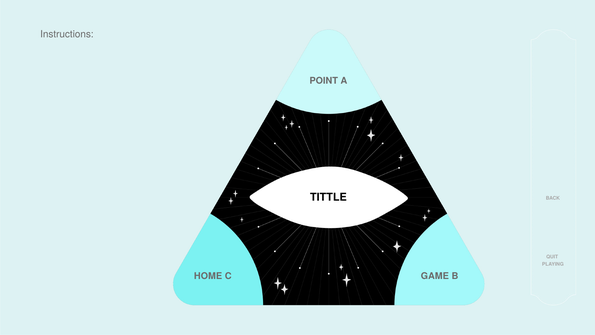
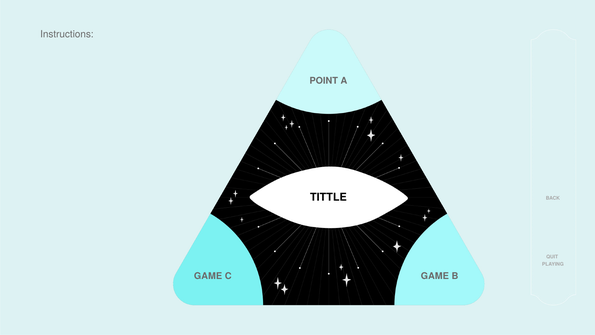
HOME at (208, 276): HOME -> GAME
